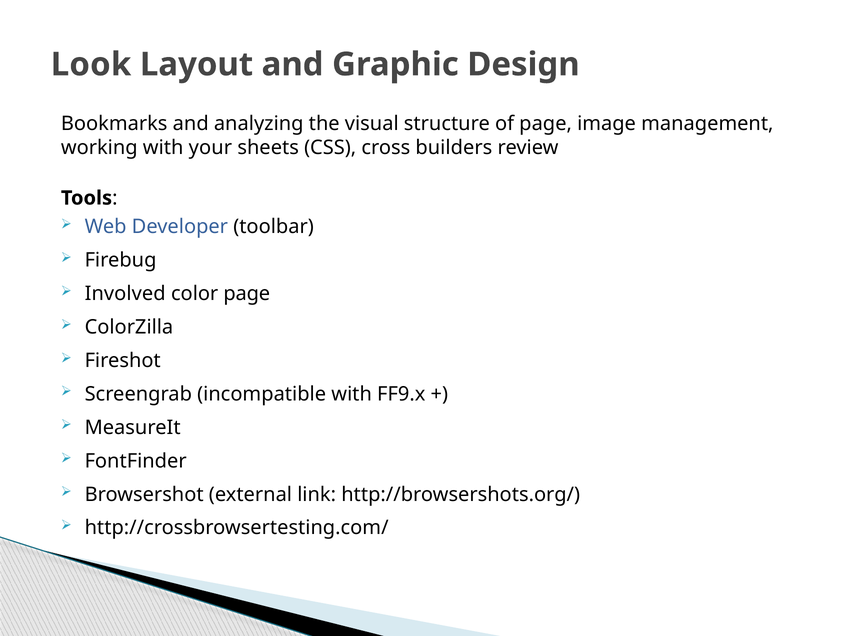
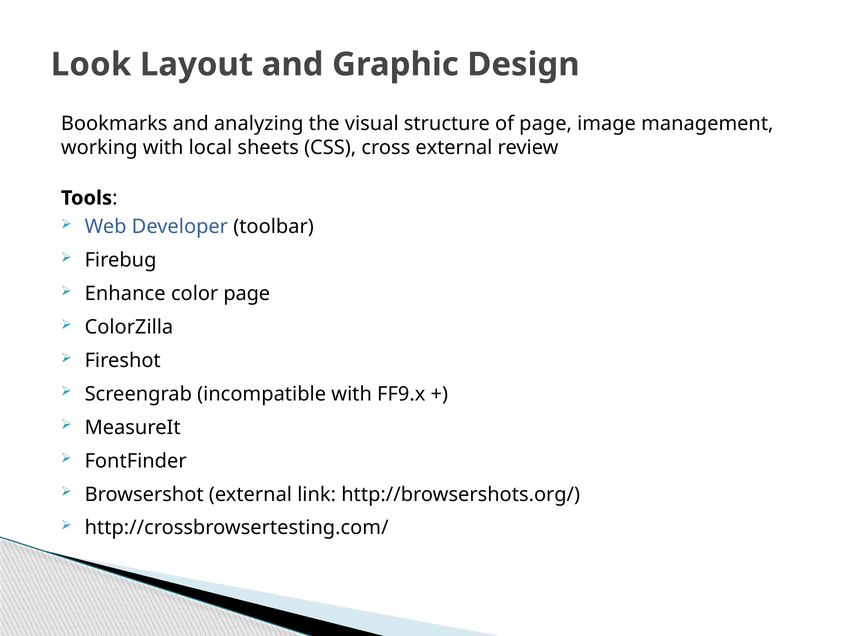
your: your -> local
cross builders: builders -> external
Involved: Involved -> Enhance
